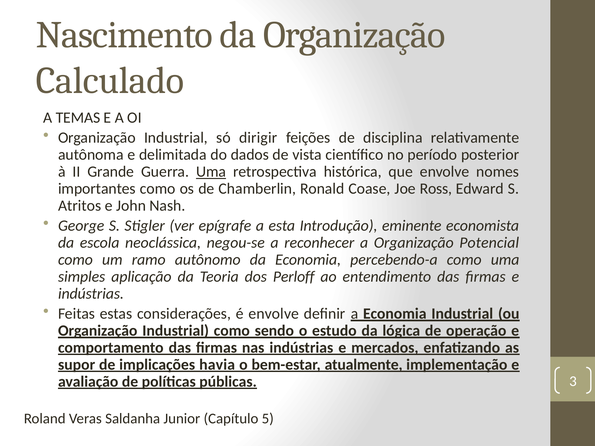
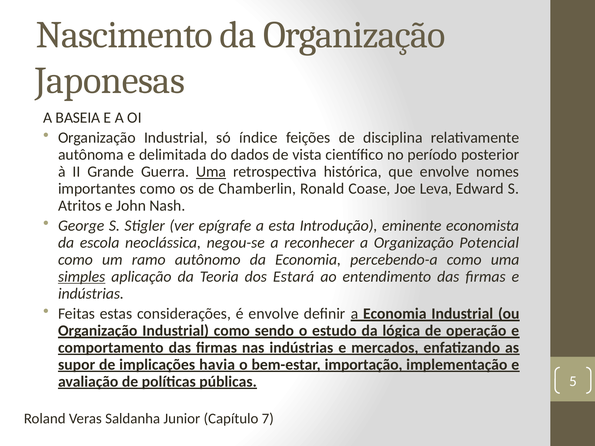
Calculado: Calculado -> Japonesas
TEMAS: TEMAS -> BASEIA
dirigir: dirigir -> índice
Ross: Ross -> Leva
simples underline: none -> present
Perloff: Perloff -> Estará
atualmente: atualmente -> importação
3: 3 -> 5
5: 5 -> 7
